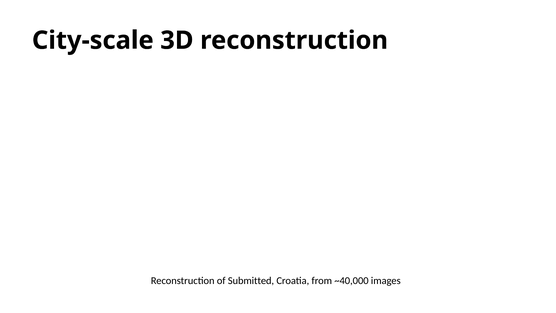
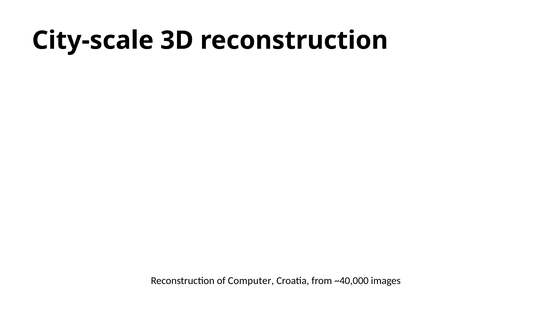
Submitted: Submitted -> Computer
